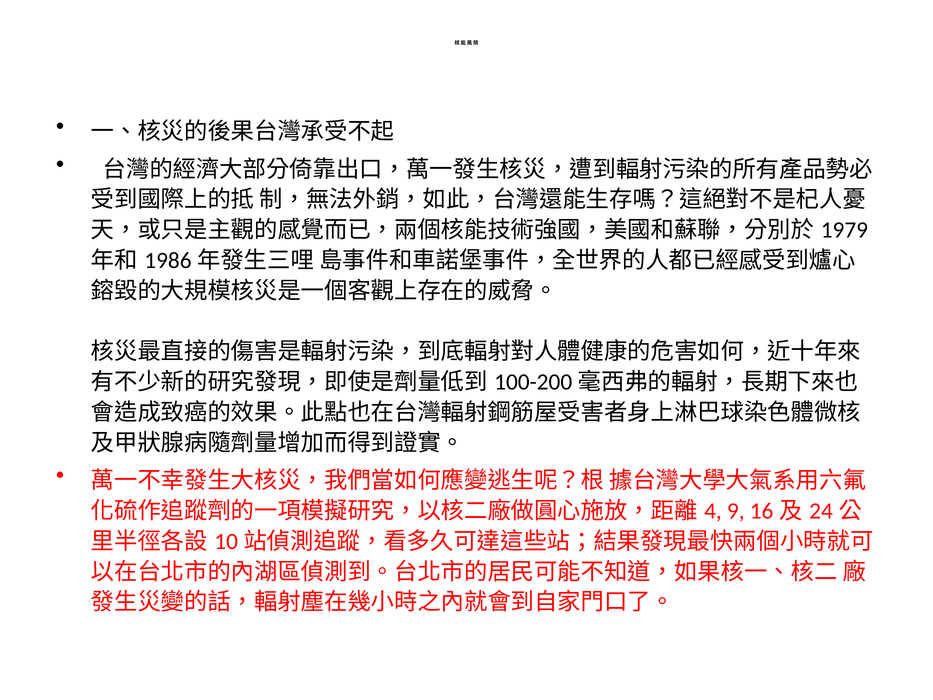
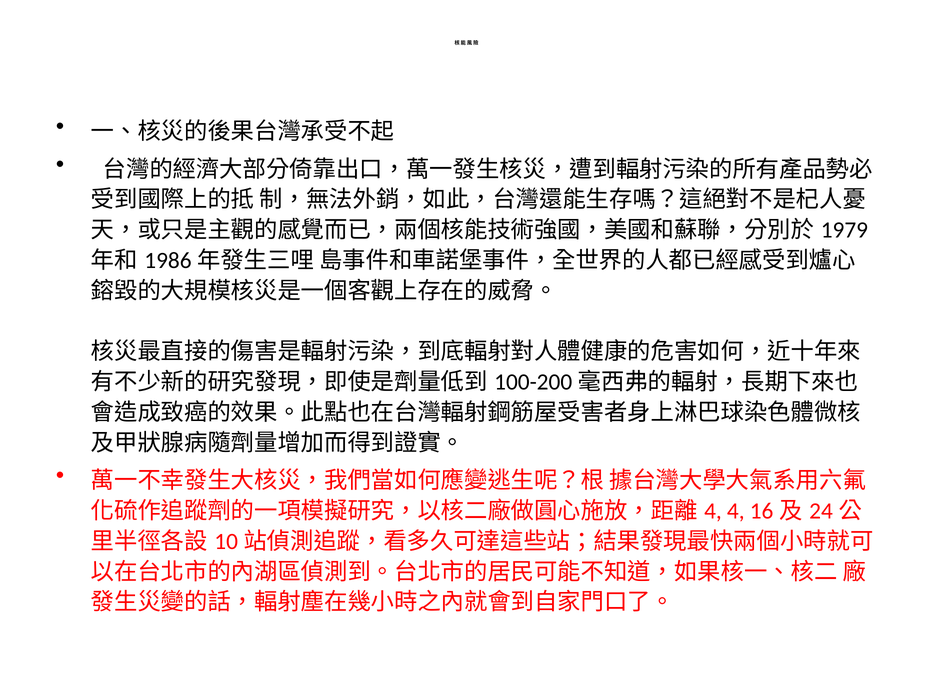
9 at (736, 511): 9 -> 4
